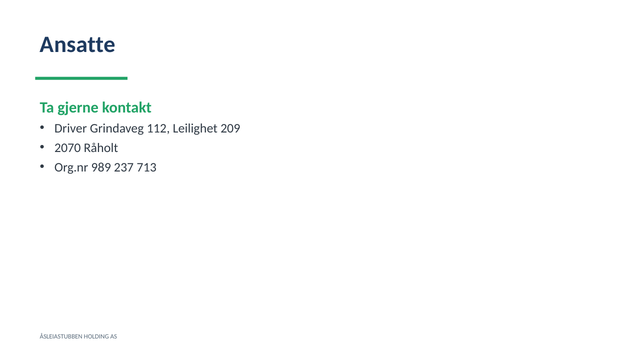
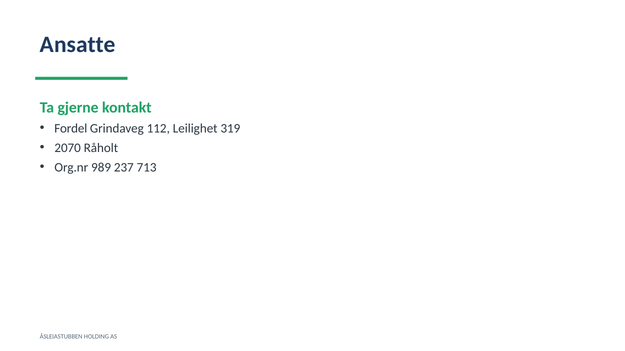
Driver: Driver -> Fordel
209: 209 -> 319
